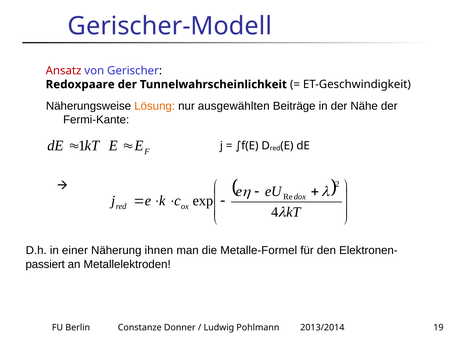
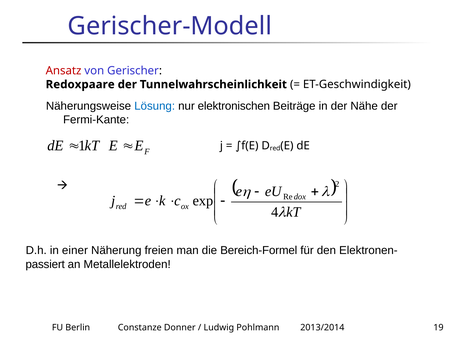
Lösung colour: orange -> blue
ausgewählten: ausgewählten -> elektronischen
ihnen: ihnen -> freien
Metalle-Formel: Metalle-Formel -> Bereich-Formel
